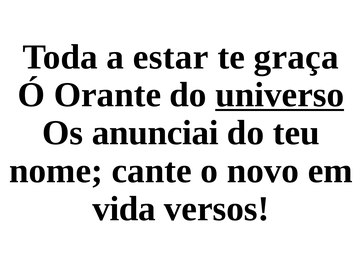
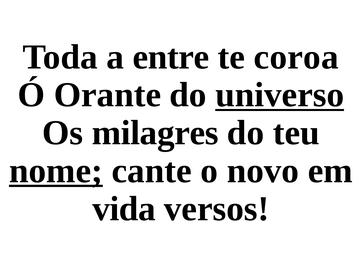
estar: estar -> entre
graça: graça -> coroa
anunciai: anunciai -> milagres
nome underline: none -> present
